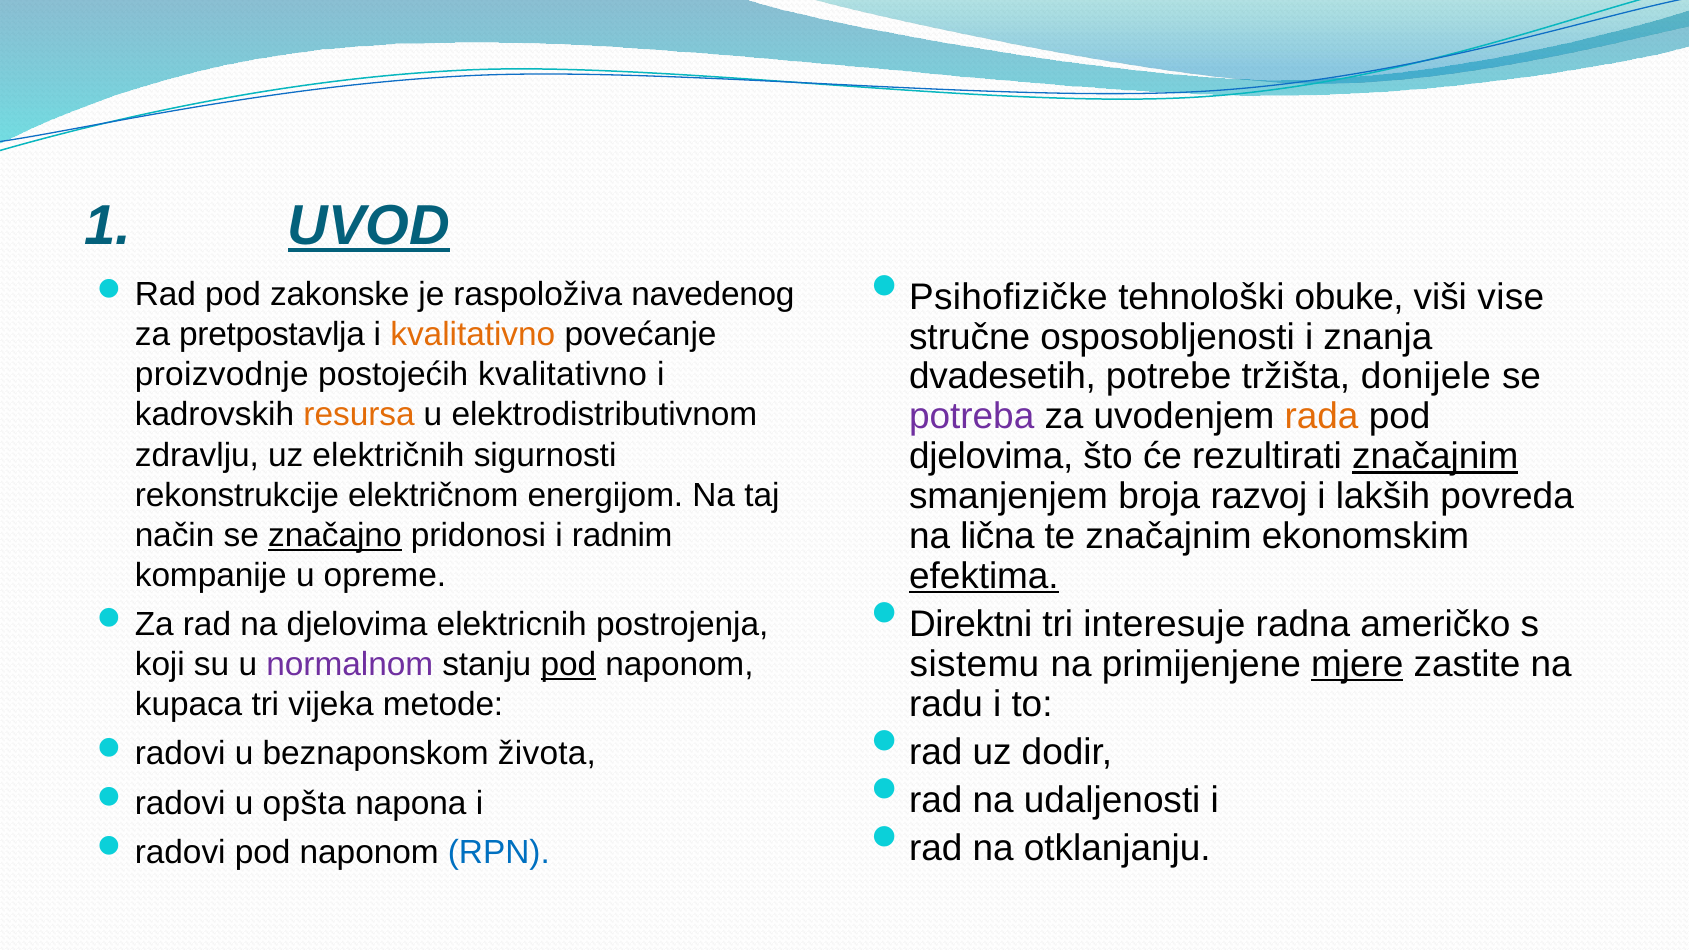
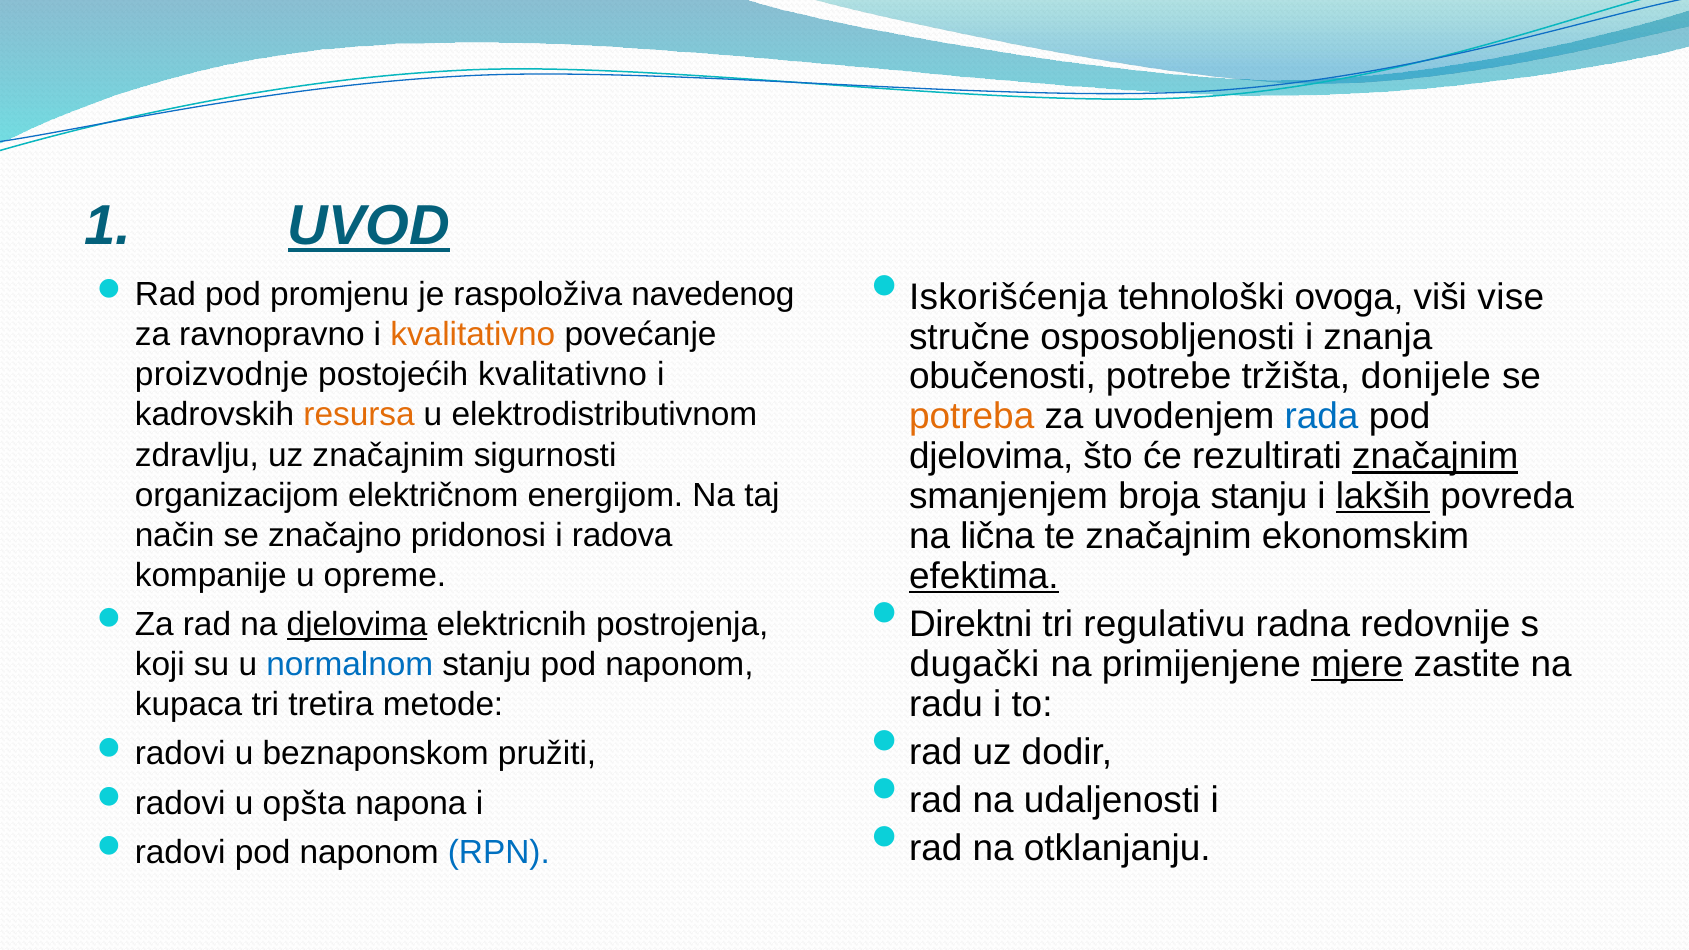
Psihofizičke: Psihofizičke -> Iskorišćenja
obuke: obuke -> ovoga
zakonske: zakonske -> promjenu
pretpostavlja: pretpostavlja -> ravnopravno
dvadesetih: dvadesetih -> obučenosti
potreba colour: purple -> orange
rada colour: orange -> blue
uz električnih: električnih -> značajnim
broja razvoj: razvoj -> stanju
lakših underline: none -> present
rekonstrukcije: rekonstrukcije -> organizacijom
značajno underline: present -> none
radnim: radnim -> radova
interesuje: interesuje -> regulativu
američko: američko -> redovnije
djelovima at (357, 625) underline: none -> present
sistemu: sistemu -> dugački
normalnom colour: purple -> blue
pod at (568, 665) underline: present -> none
vijeka: vijeka -> tretira
života: života -> pružiti
